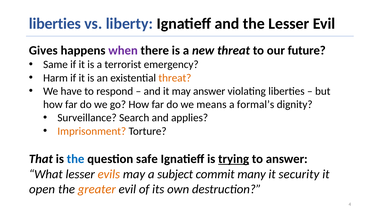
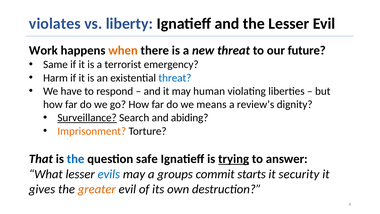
liberties at (55, 24): liberties -> violates
Gives: Gives -> Work
when colour: purple -> orange
threat at (175, 78) colour: orange -> blue
may answer: answer -> human
formal’s: formal’s -> review’s
Surveillance underline: none -> present
applies: applies -> abiding
evils colour: orange -> blue
subject: subject -> groups
many: many -> starts
open: open -> gives
